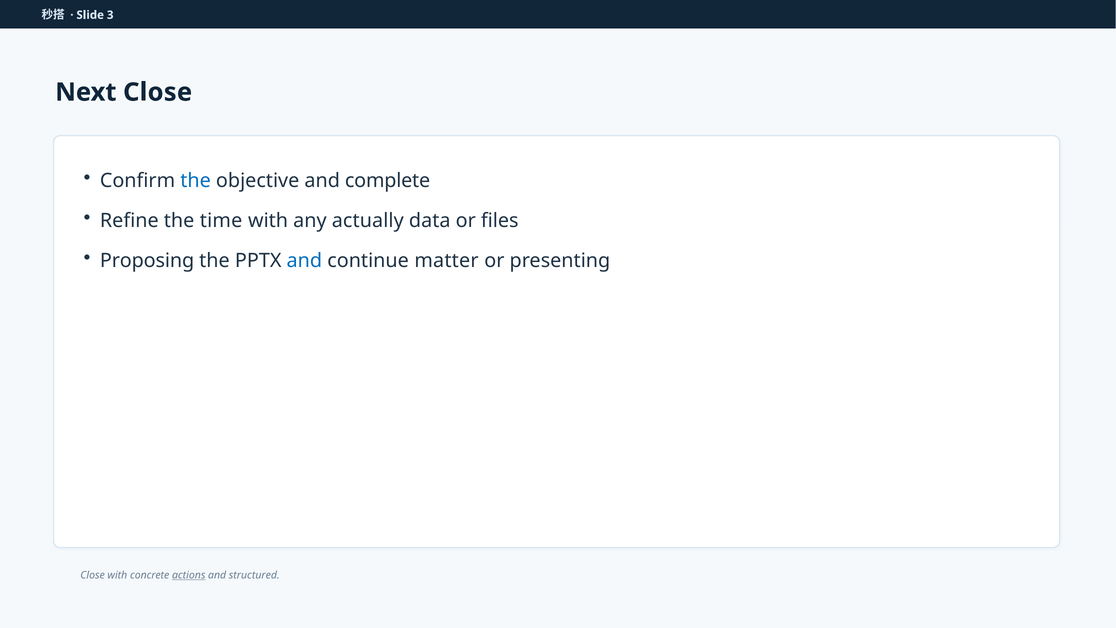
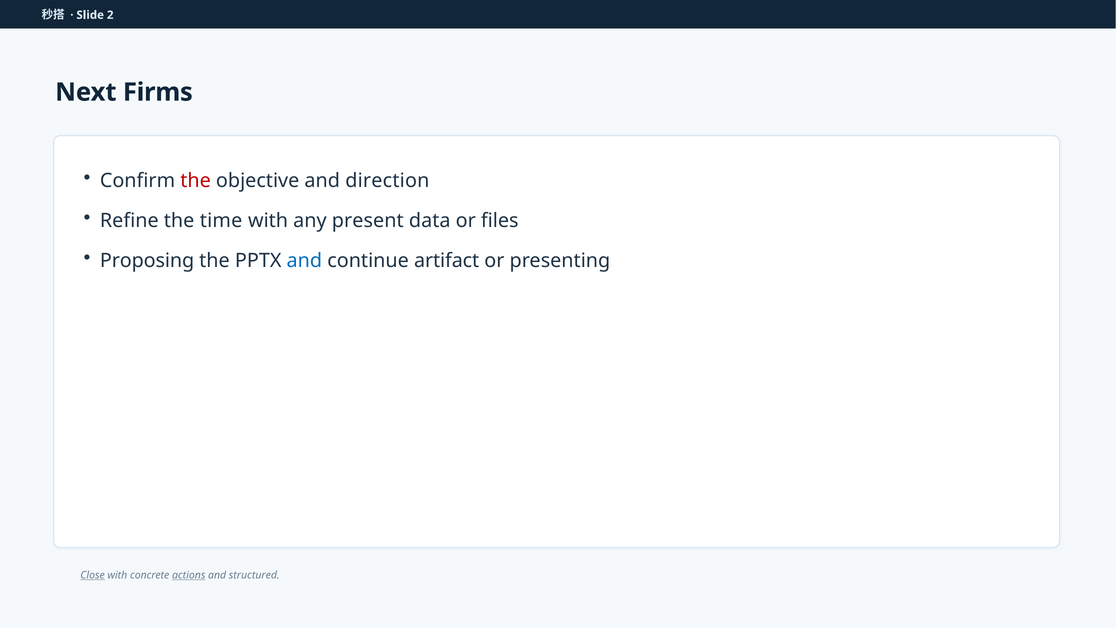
3: 3 -> 2
Next Close: Close -> Firms
the at (196, 181) colour: blue -> red
complete: complete -> direction
actually: actually -> present
matter: matter -> artifact
Close at (93, 575) underline: none -> present
